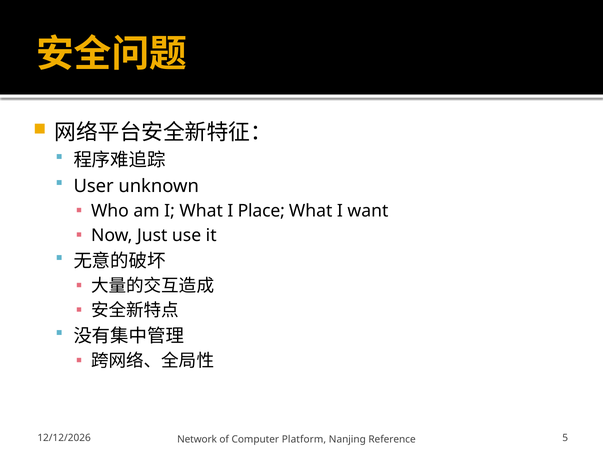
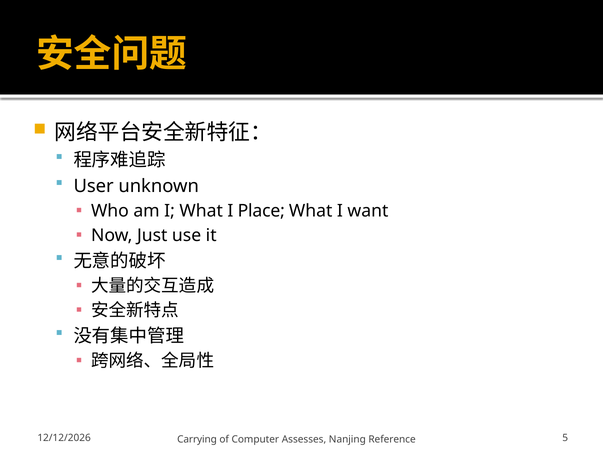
Network: Network -> Carrying
Platform: Platform -> Assesses
